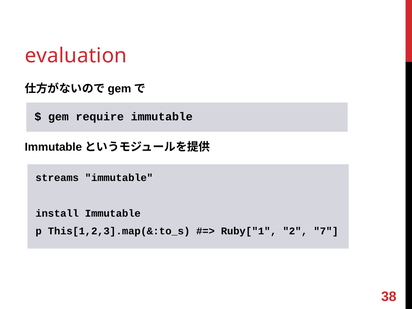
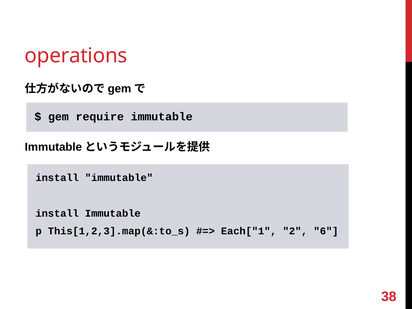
evaluation: evaluation -> operations
streams at (57, 178): streams -> install
Ruby["1: Ruby["1 -> Each["1
7: 7 -> 6
